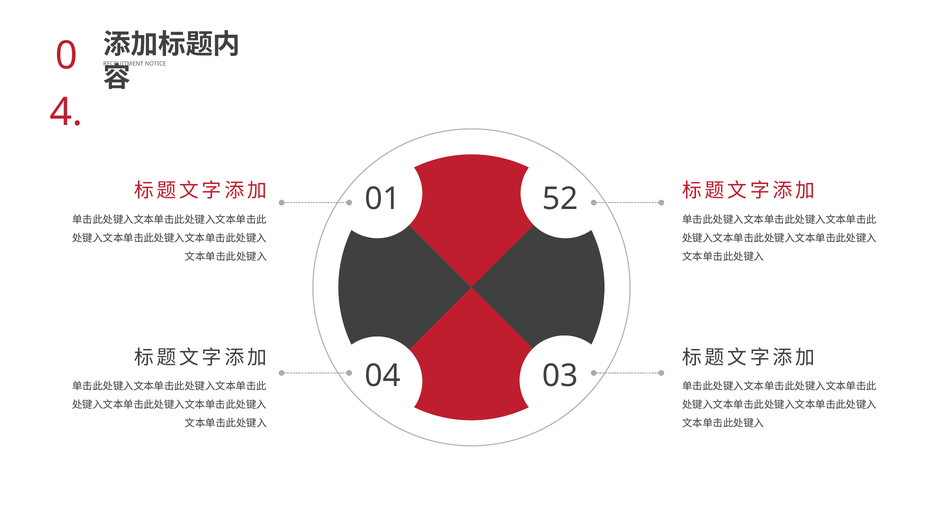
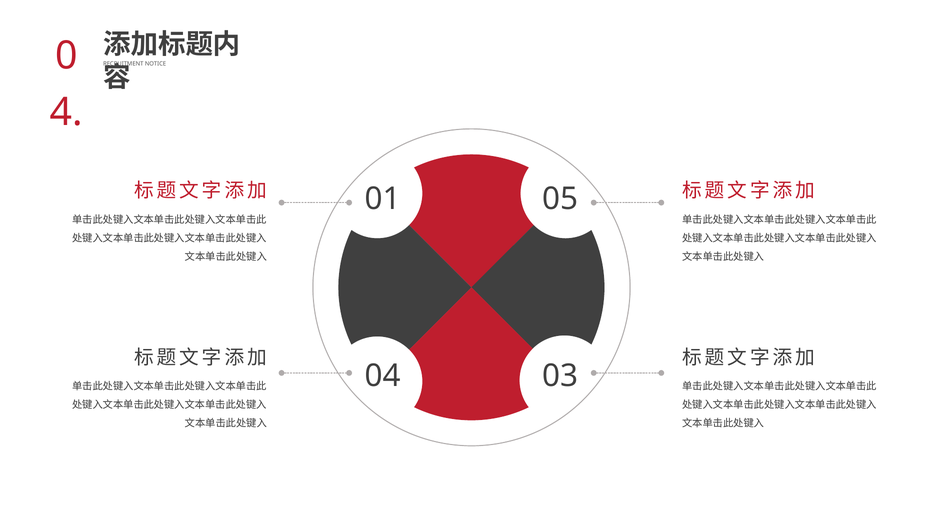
52: 52 -> 05
